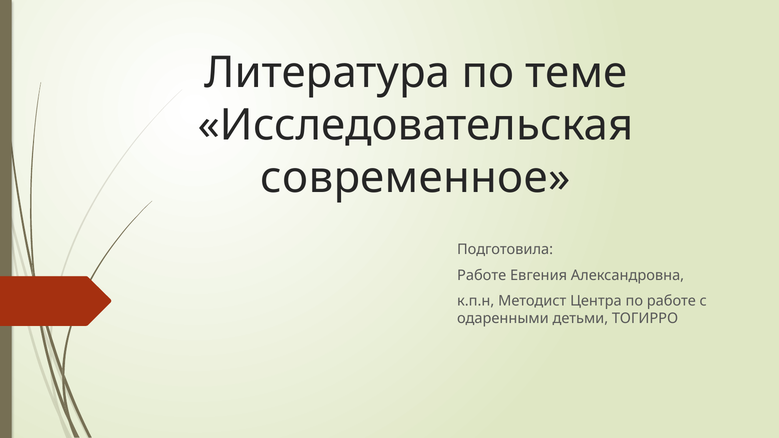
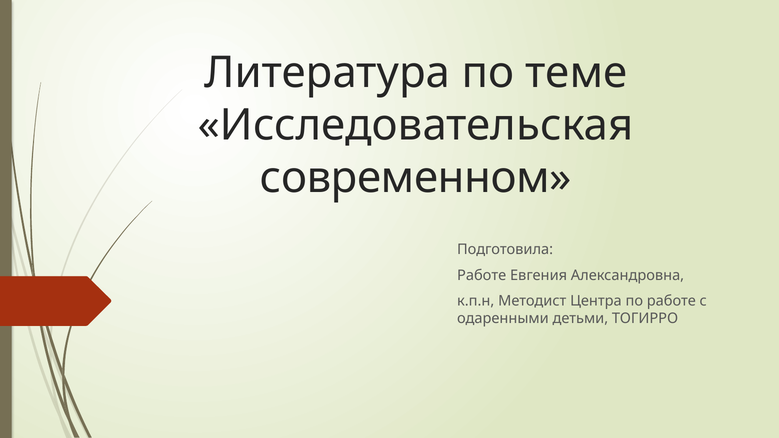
современное: современное -> современном
